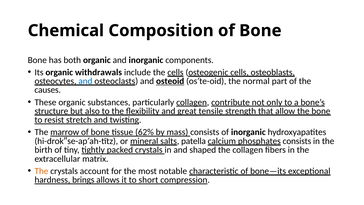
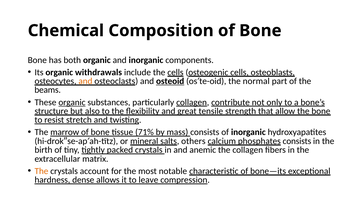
and at (85, 81) colour: blue -> orange
causes: causes -> beams
organic at (72, 102) underline: none -> present
62%: 62% -> 71%
patella: patella -> others
shaped: shaped -> anemic
brings: brings -> dense
short: short -> leave
